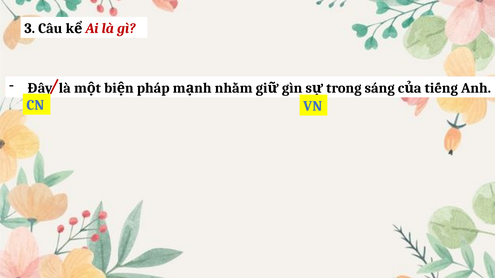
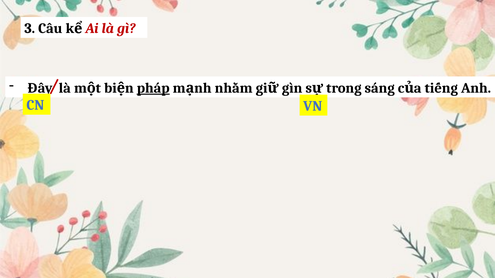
pháp underline: none -> present
